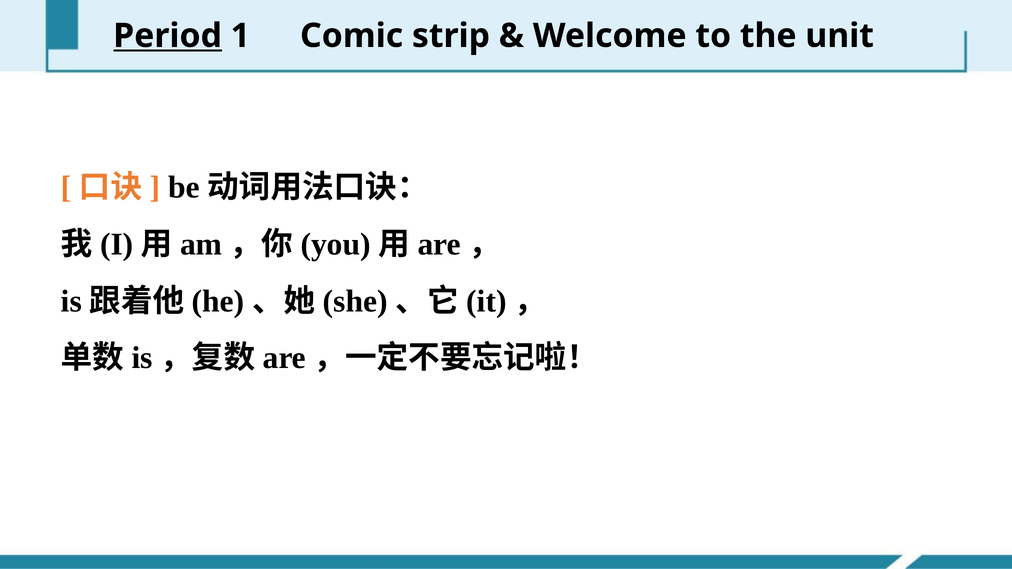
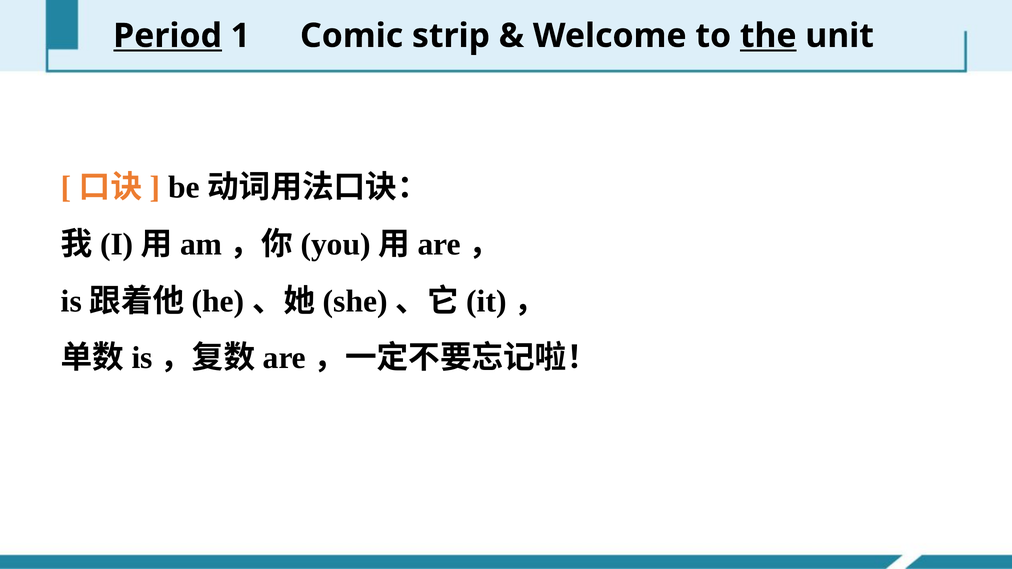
the underline: none -> present
